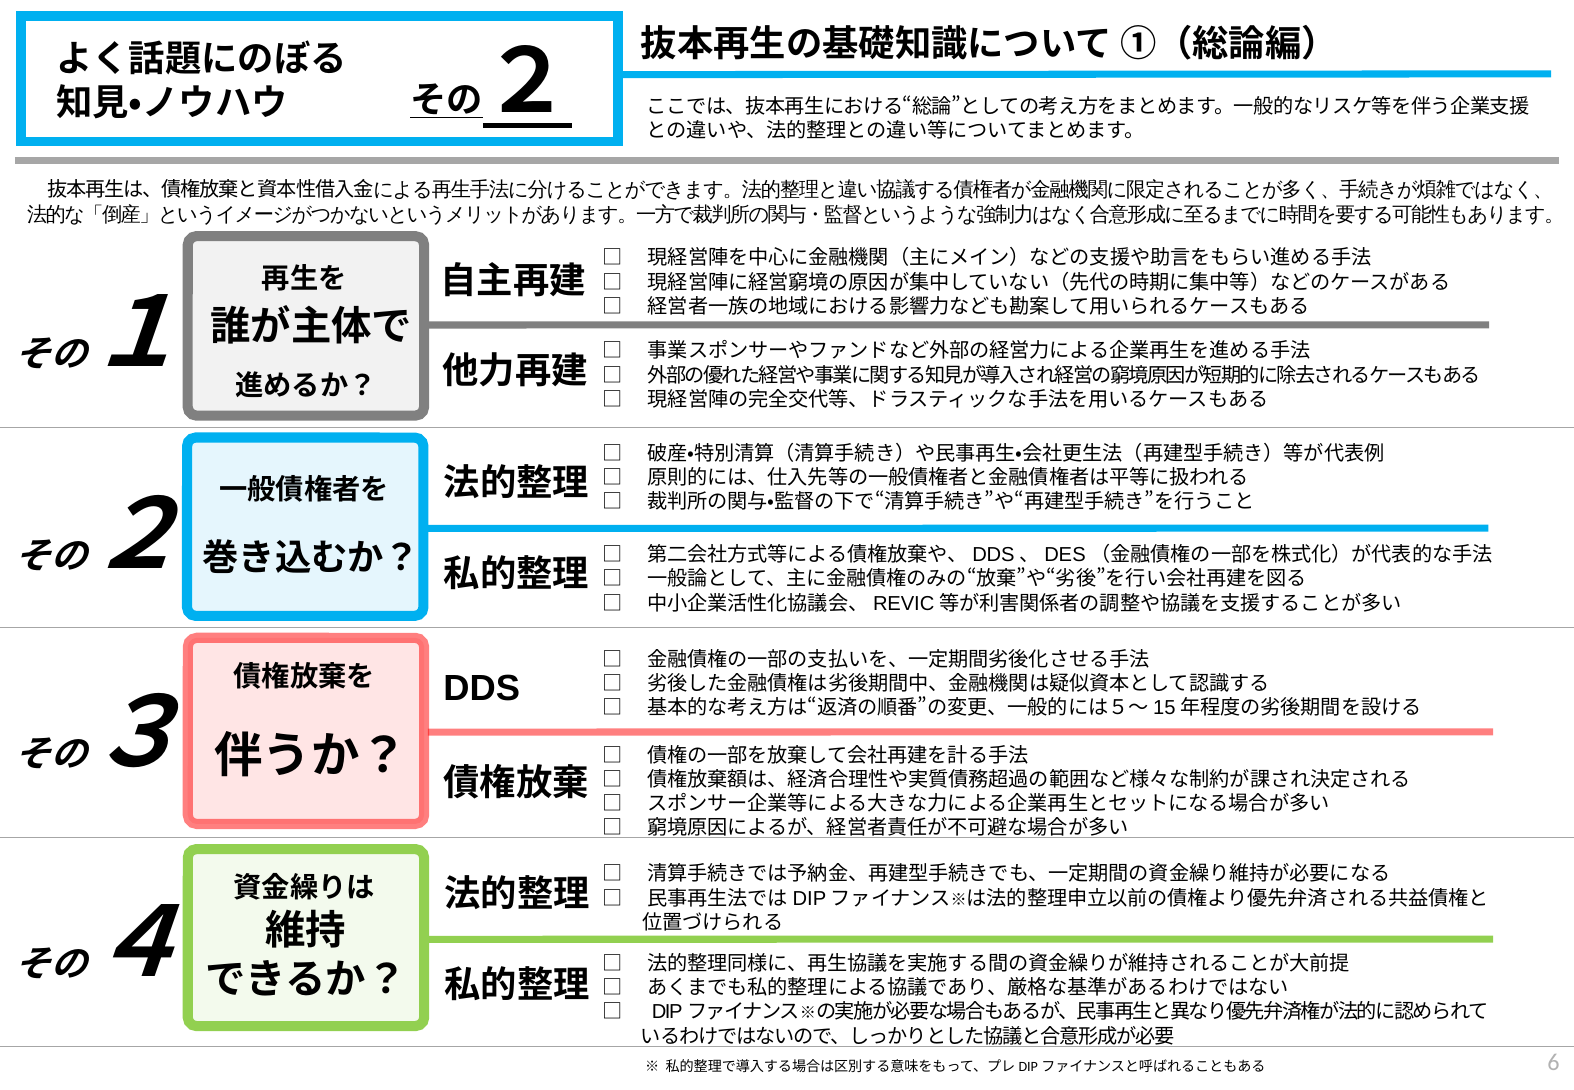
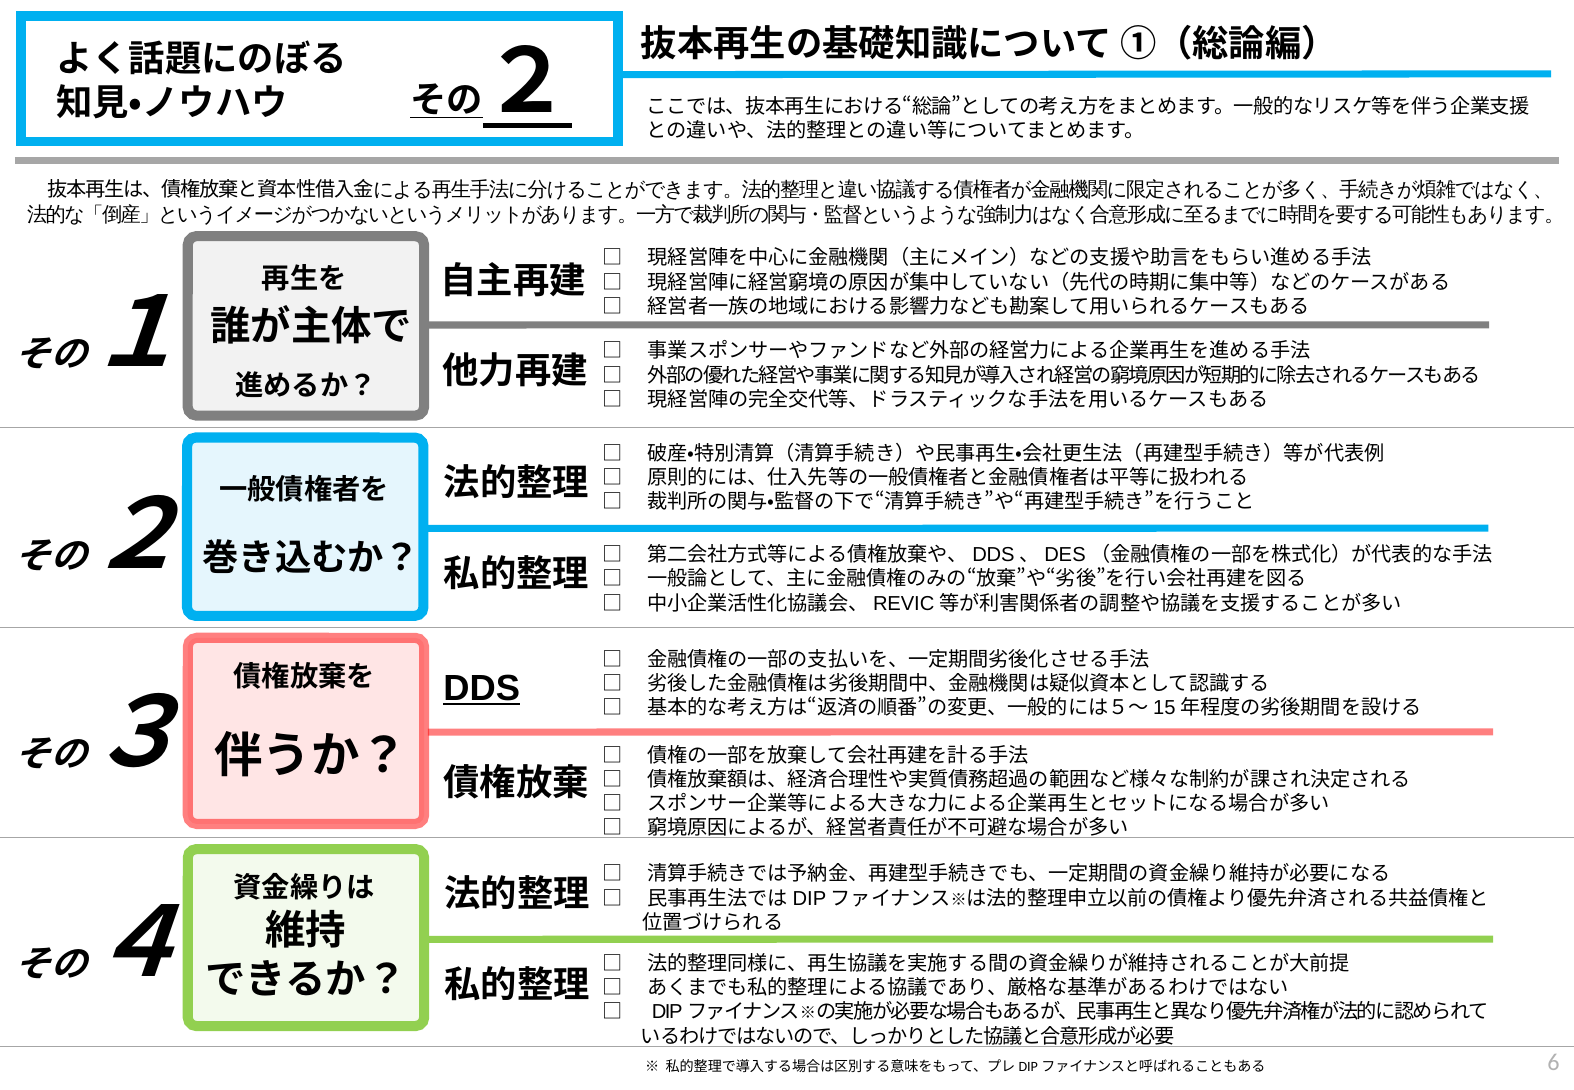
DDS underline: none -> present
